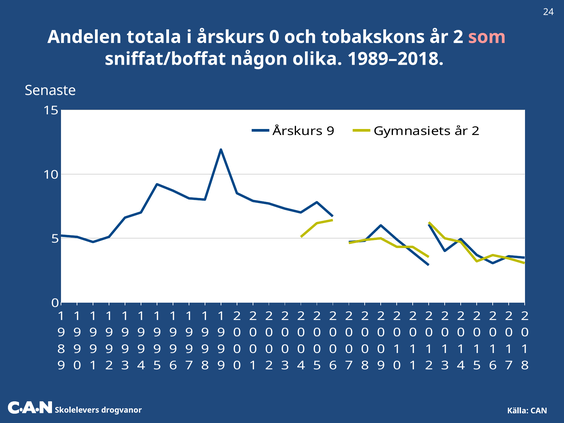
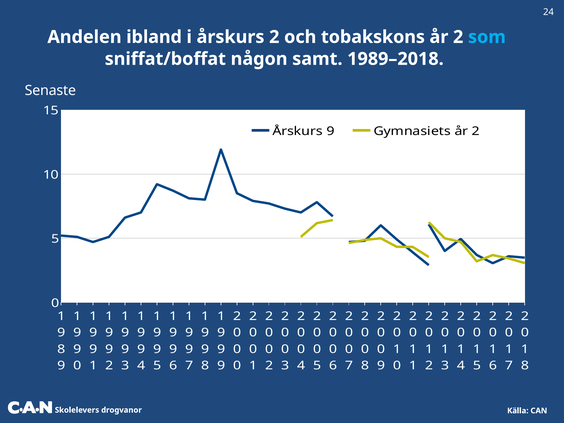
totala: totala -> ibland
årskurs 0: 0 -> 2
som colour: pink -> light blue
olika: olika -> samt
